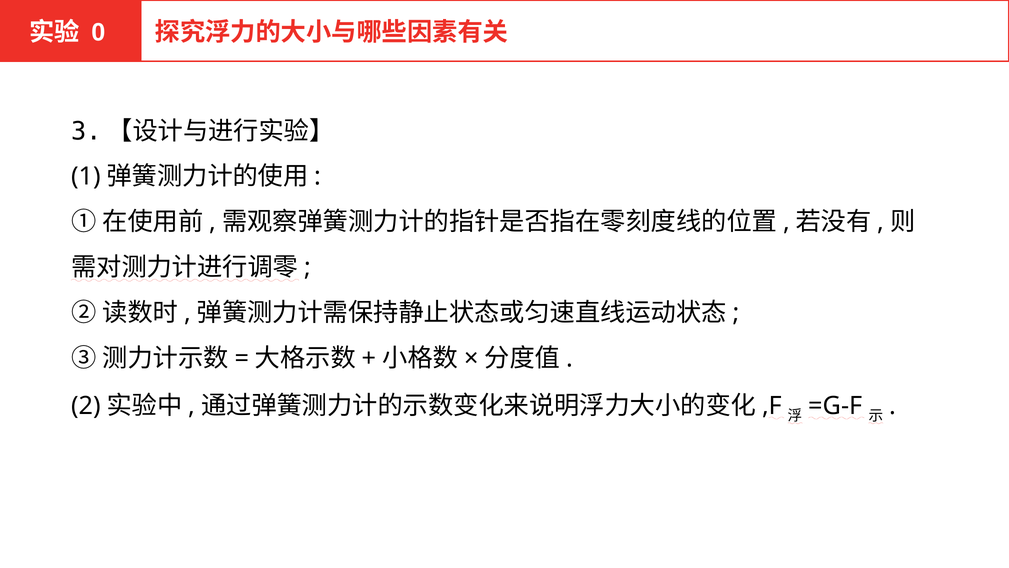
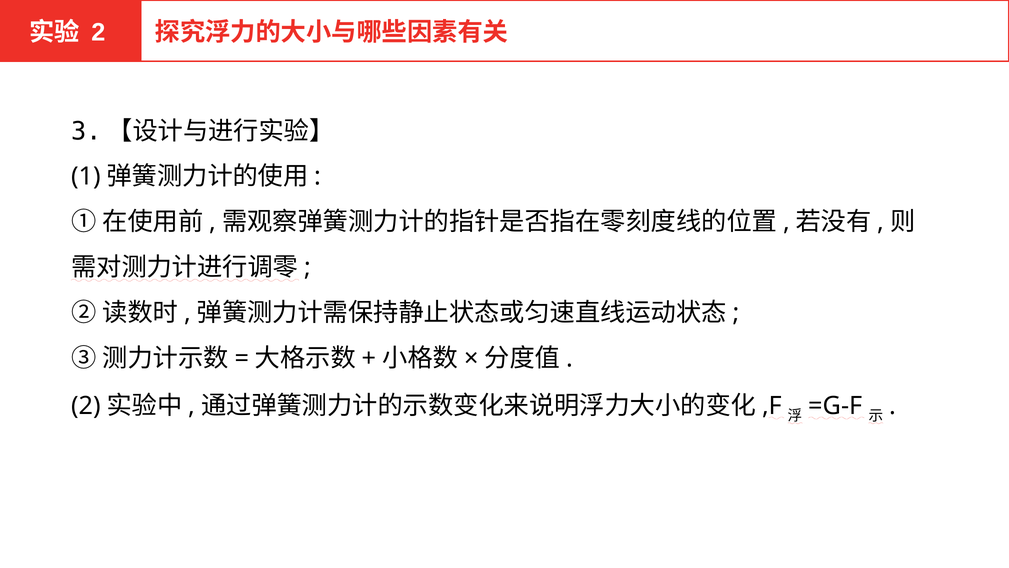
0 at (98, 32): 0 -> 2
